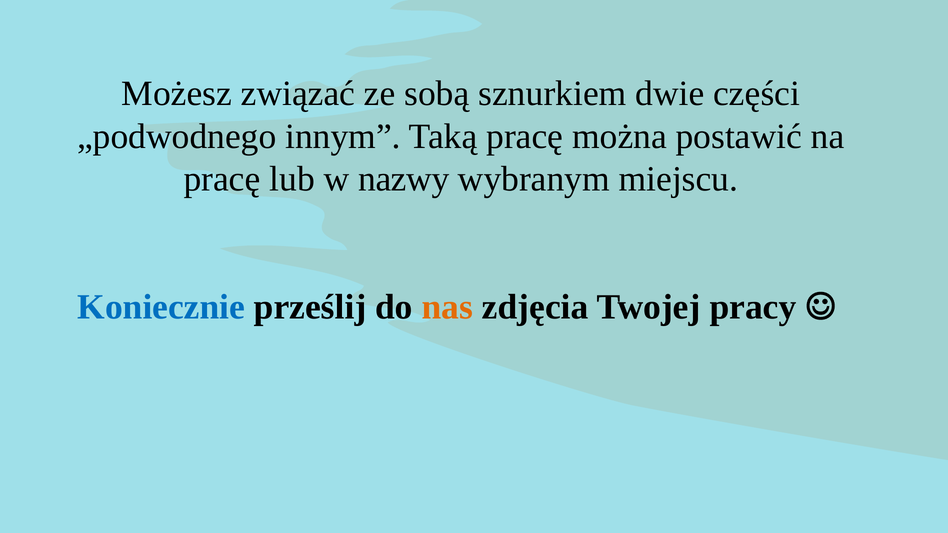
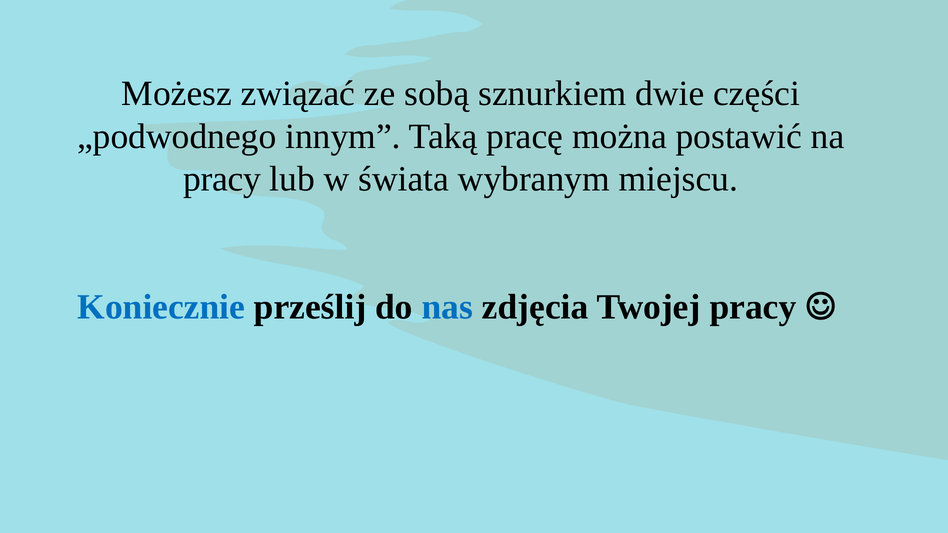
pracę at (222, 179): pracę -> pracy
nazwy: nazwy -> świata
nas colour: orange -> blue
